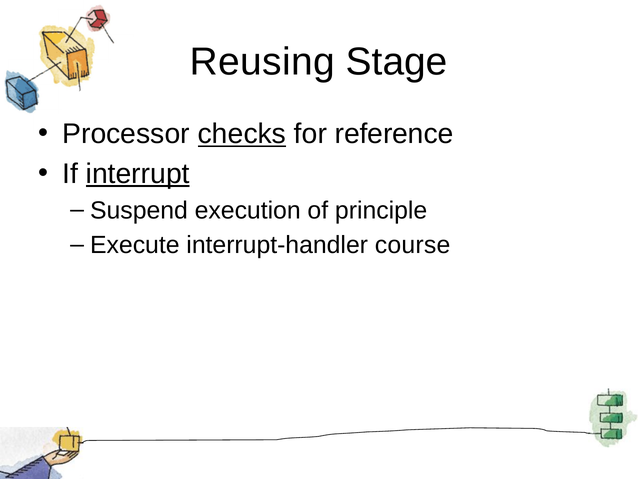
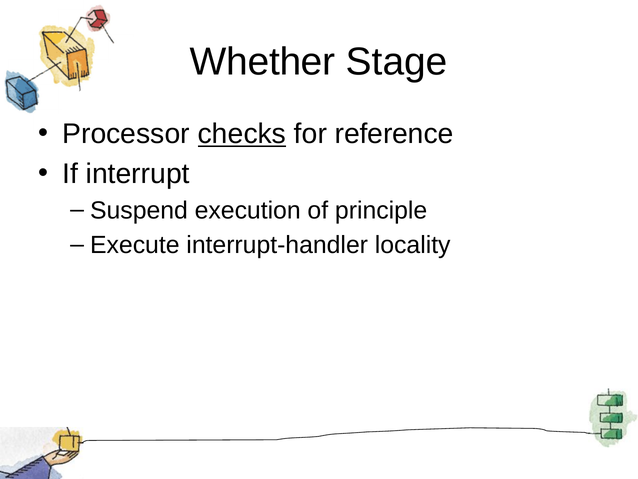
Reusing: Reusing -> Whether
interrupt underline: present -> none
course: course -> locality
